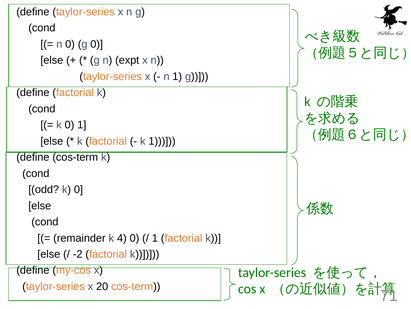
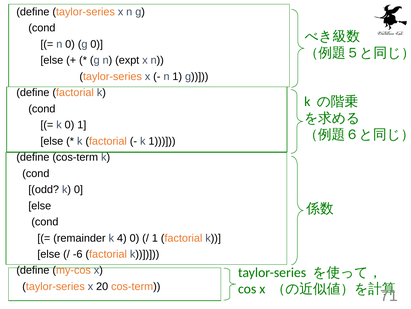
-2: -2 -> -6
